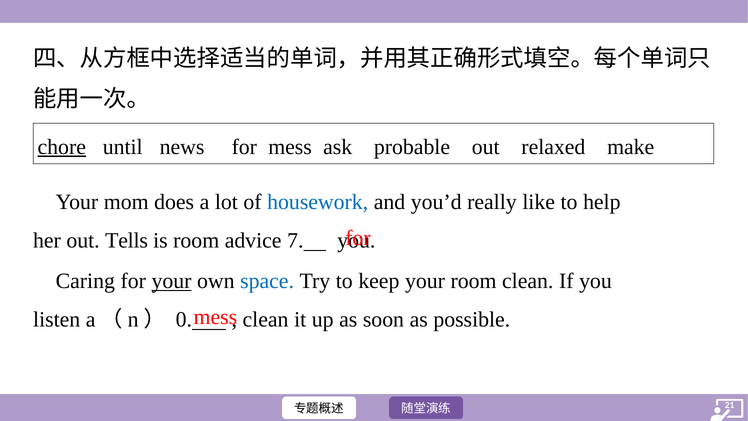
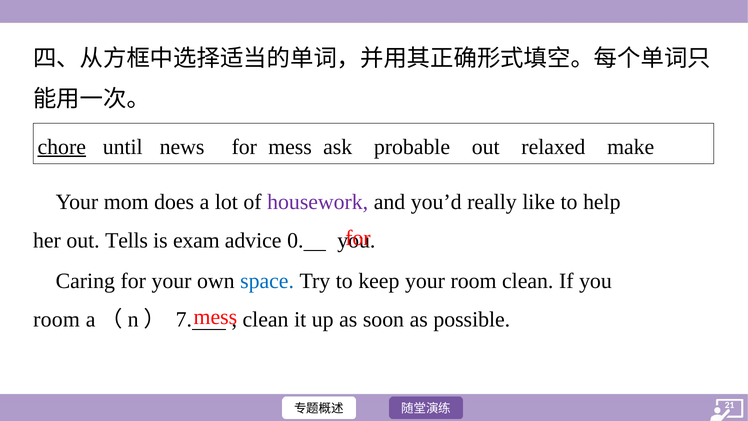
housework colour: blue -> purple
is room: room -> exam
7: 7 -> 0
your at (172, 281) underline: present -> none
listen at (57, 319): listen -> room
0: 0 -> 7
